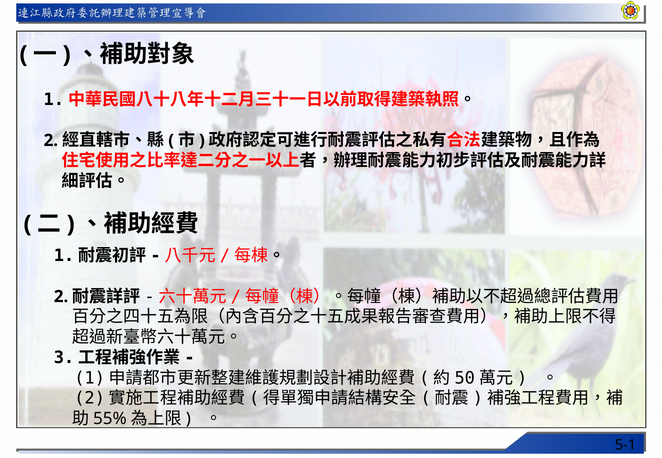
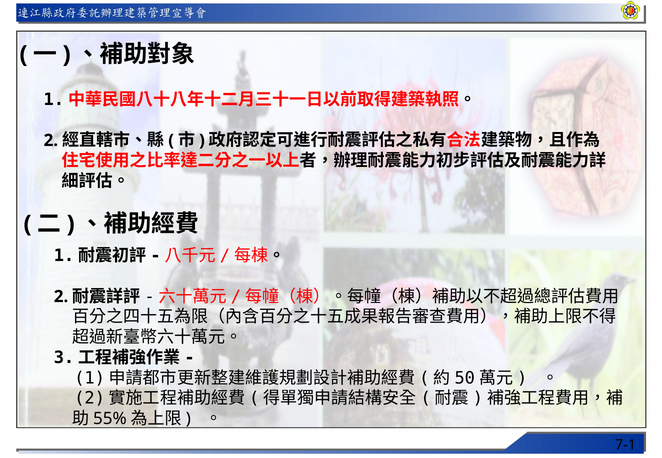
5-1: 5-1 -> 7-1
